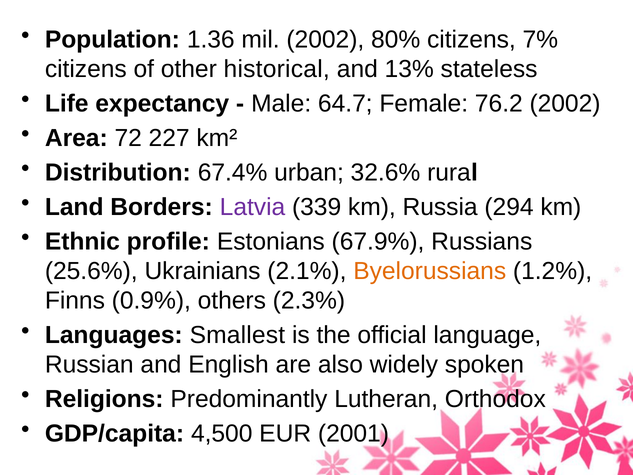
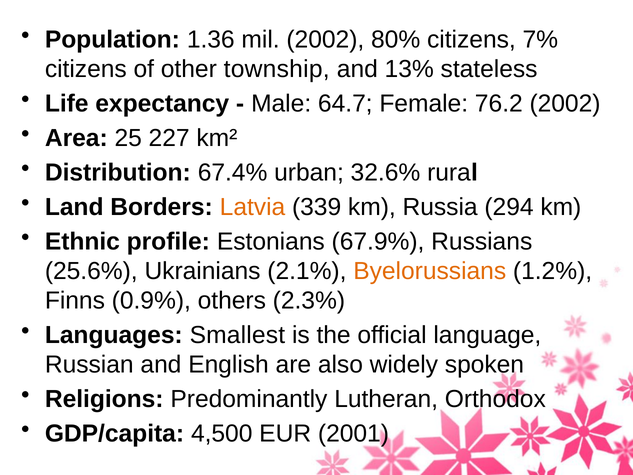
historical: historical -> township
72: 72 -> 25
Latvia colour: purple -> orange
